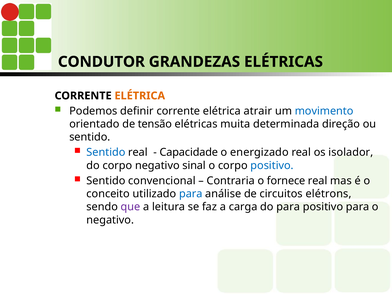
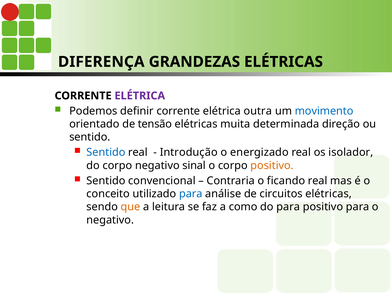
CONDUTOR: CONDUTOR -> DIFERENÇA
ELÉTRICA at (140, 96) colour: orange -> purple
atrair: atrair -> outra
Capacidade: Capacidade -> Introdução
positivo at (272, 165) colour: blue -> orange
fornece: fornece -> ficando
circuitos elétrons: elétrons -> elétricas
que colour: purple -> orange
carga: carga -> como
